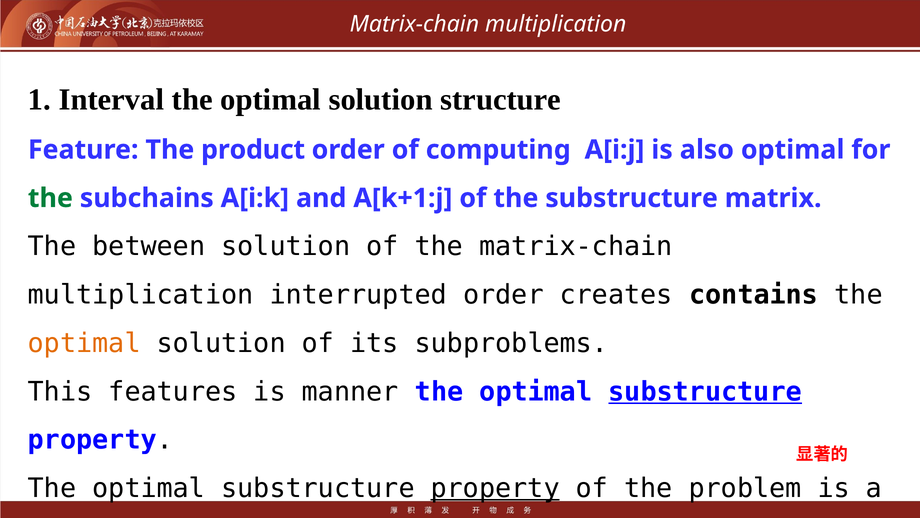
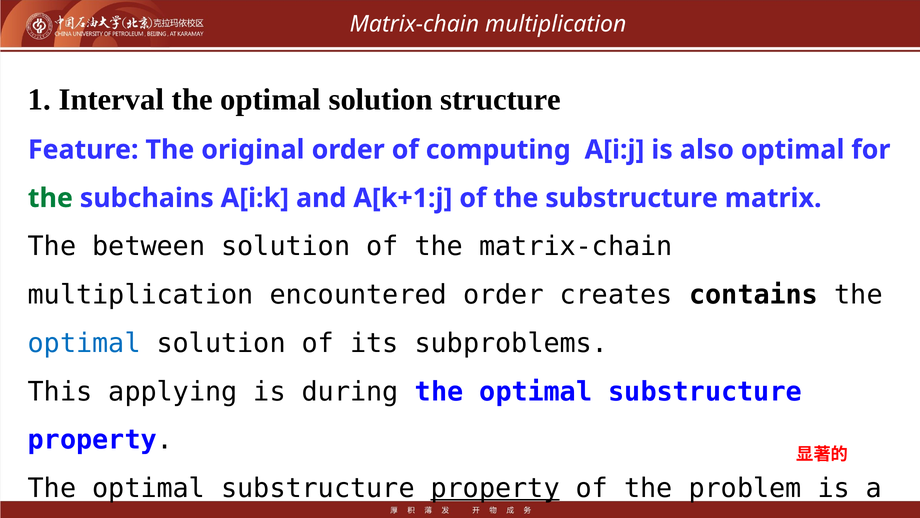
product: product -> original
interrupted: interrupted -> encountered
optimal at (84, 343) colour: orange -> blue
features: features -> applying
manner: manner -> during
substructure at (705, 391) underline: present -> none
